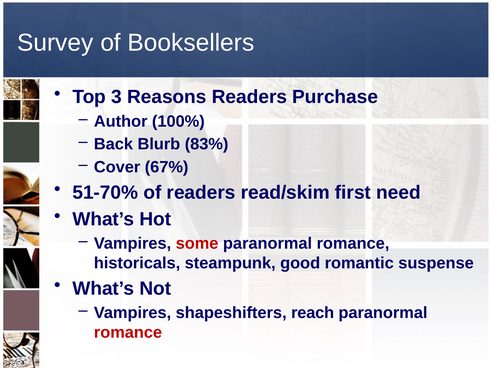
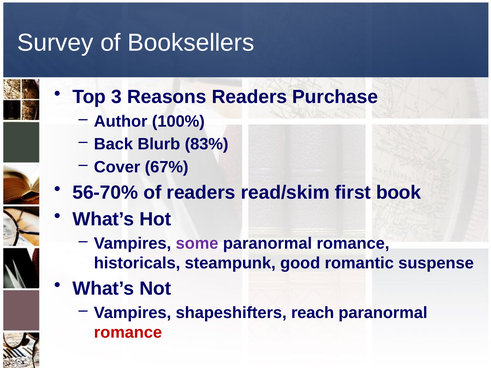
51-70%: 51-70% -> 56-70%
need: need -> book
some colour: red -> purple
